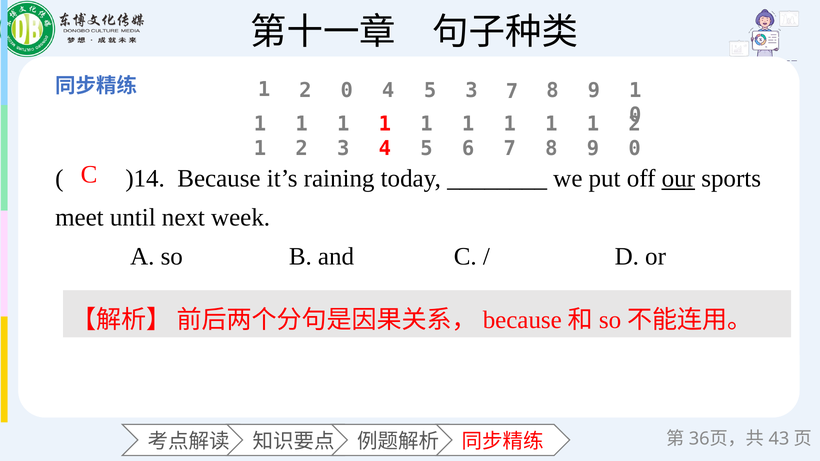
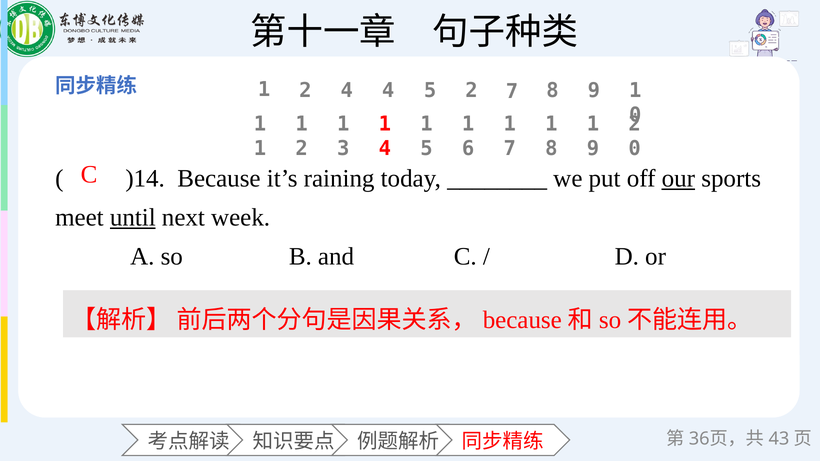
1 2 0: 0 -> 4
5 3: 3 -> 2
until underline: none -> present
